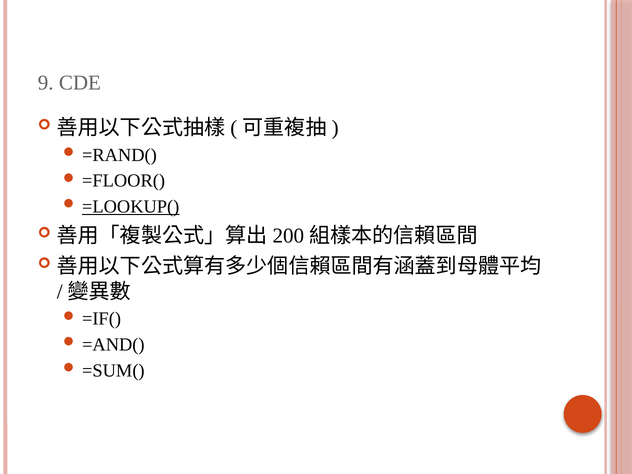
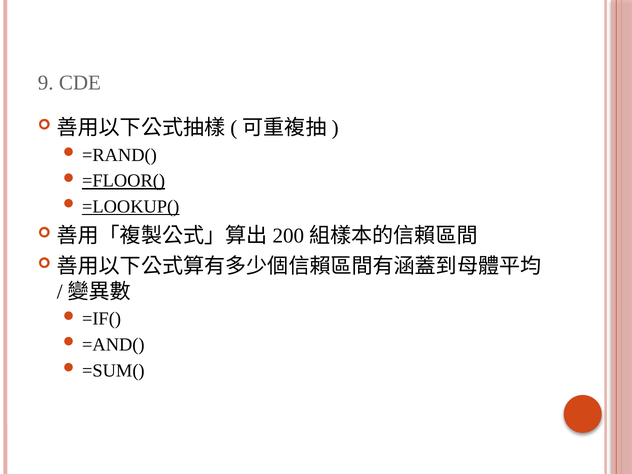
=FLOOR( underline: none -> present
